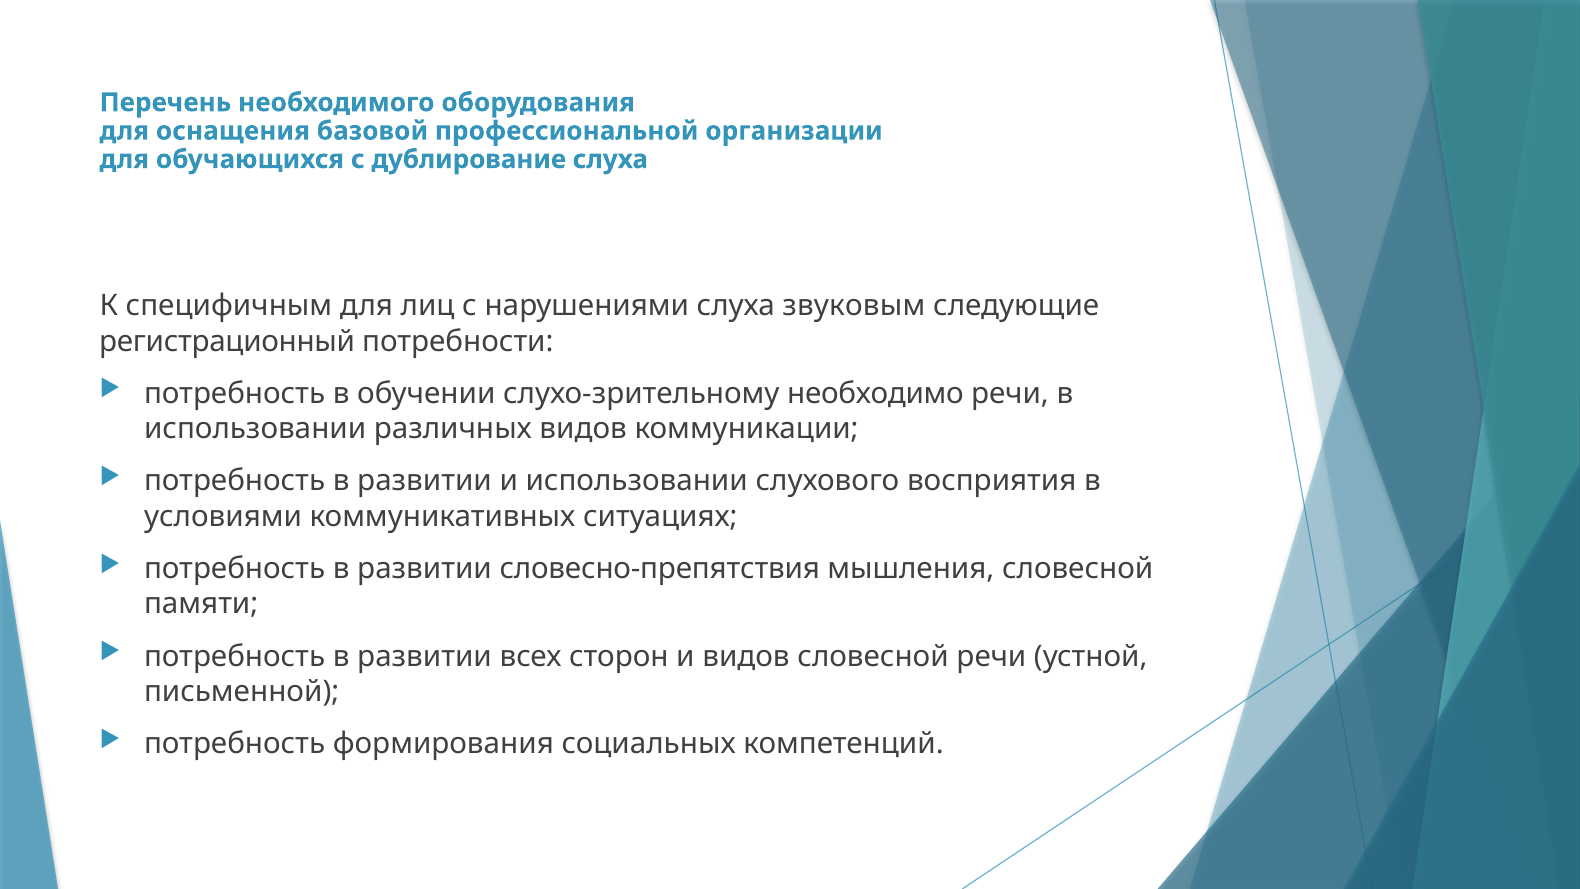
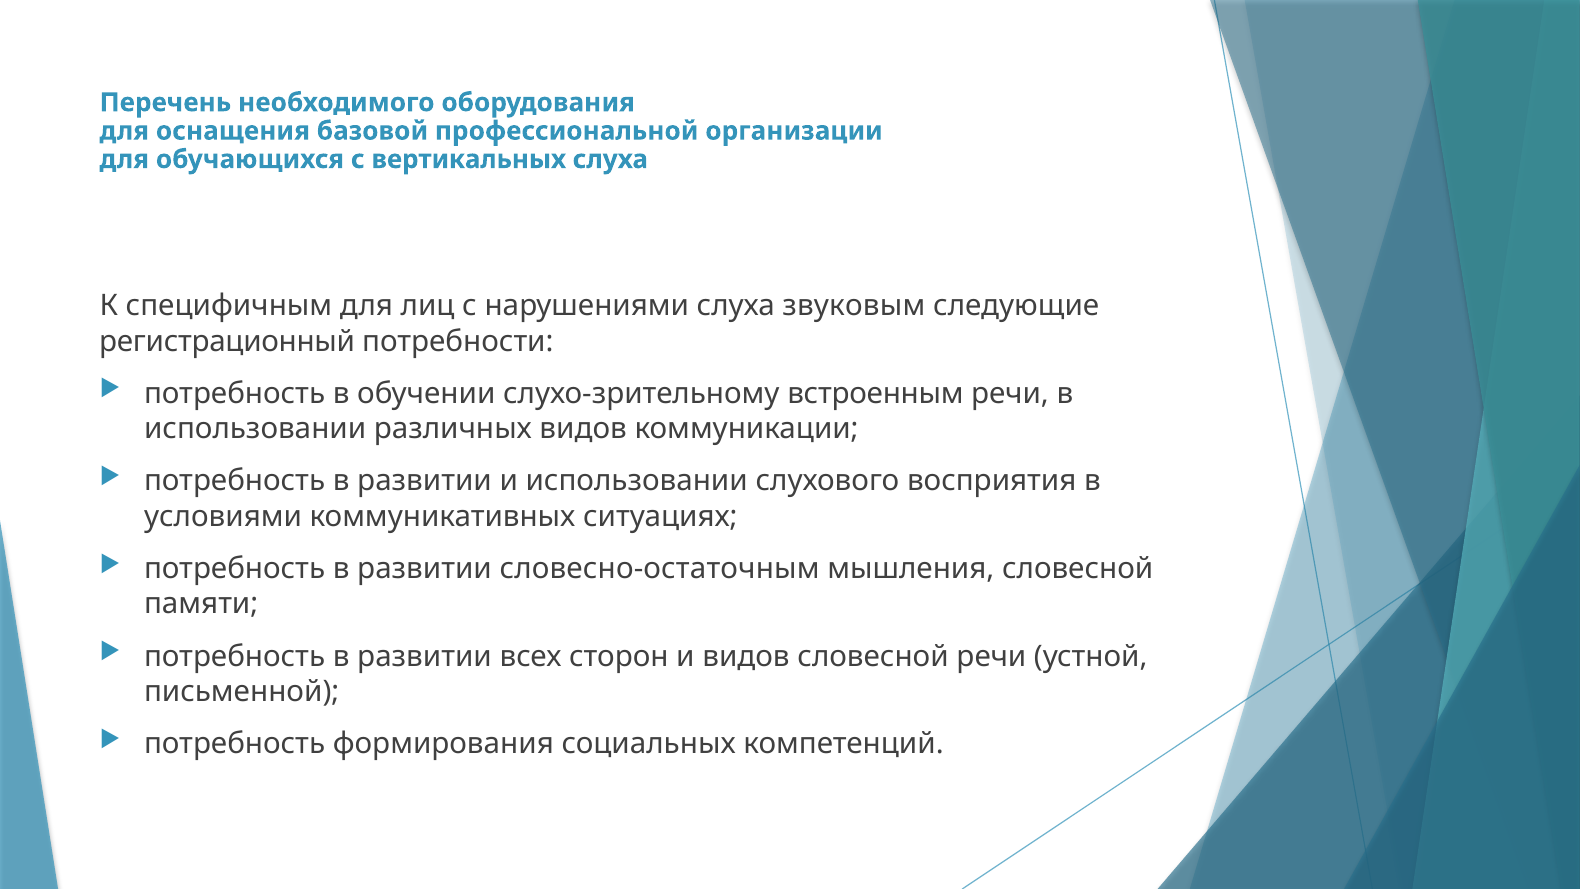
дублирование: дублирование -> вертикальных
необходимо: необходимо -> встроенным
словесно-препятствия: словесно-препятствия -> словесно-остаточным
